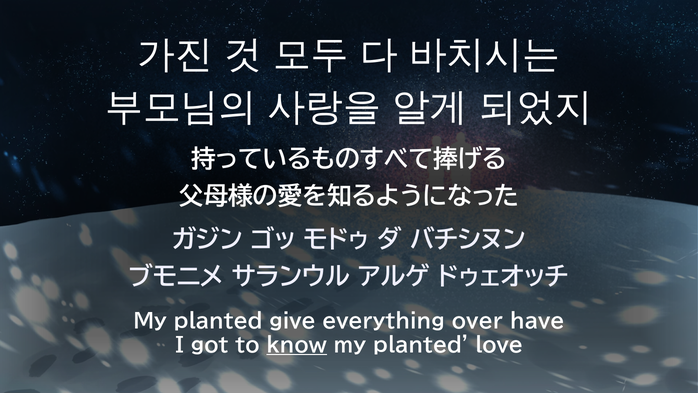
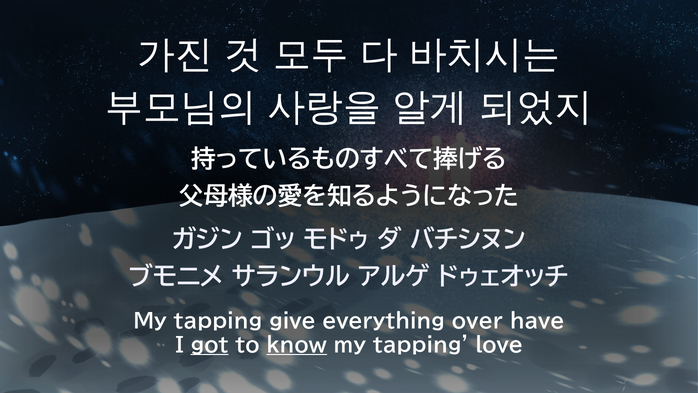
planted at (218, 321): planted -> tapping
got underline: none -> present
planted at (421, 345): planted -> tapping
